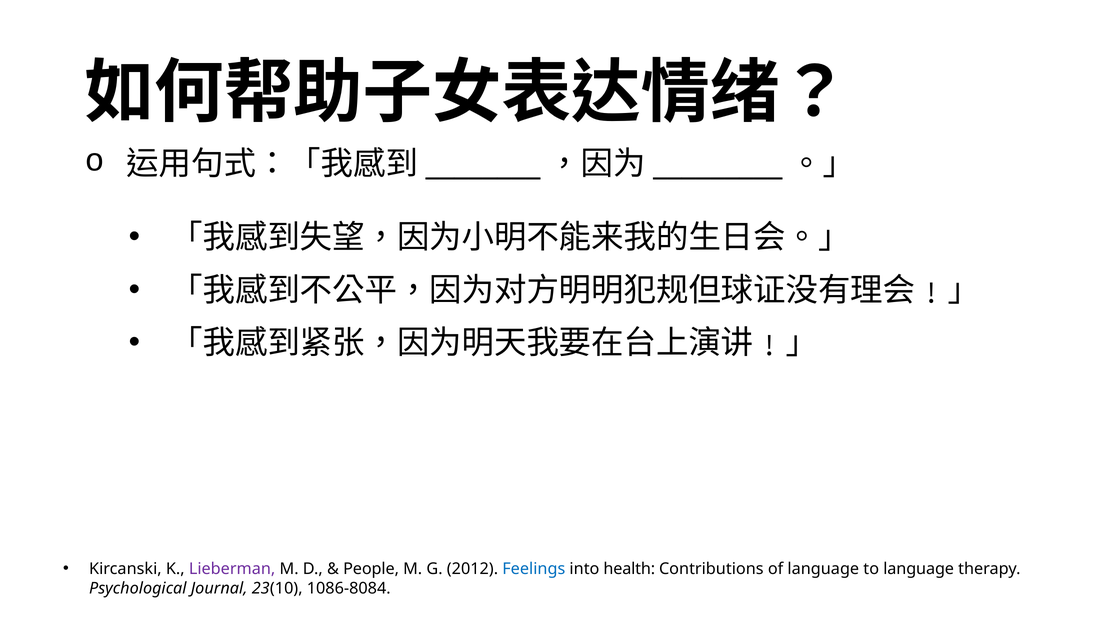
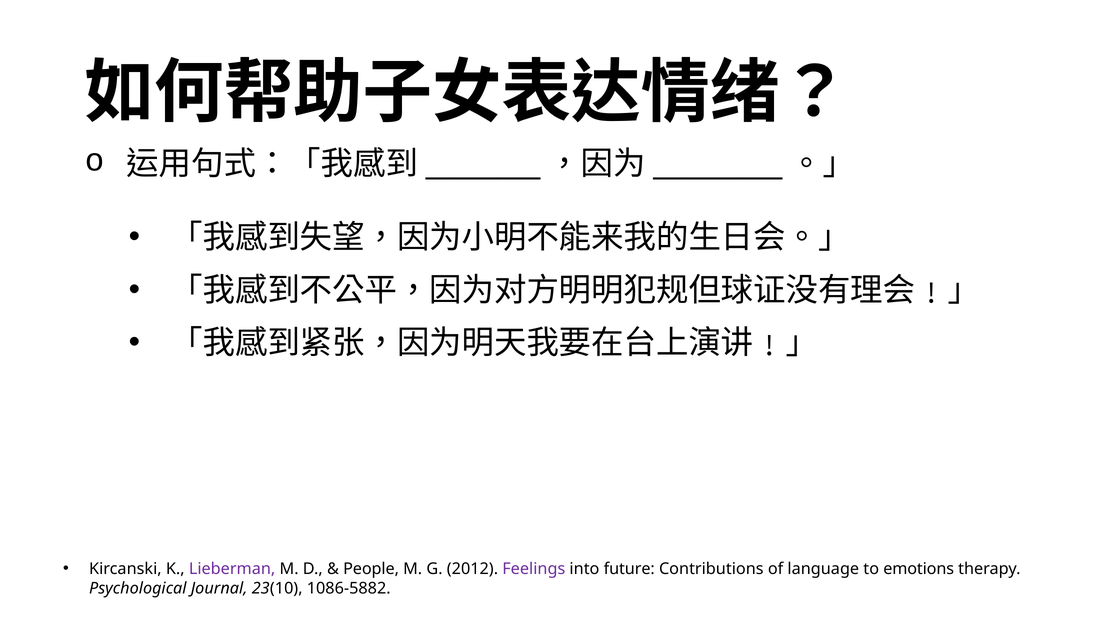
Feelings colour: blue -> purple
health: health -> future
to language: language -> emotions
1086-8084: 1086-8084 -> 1086-5882
